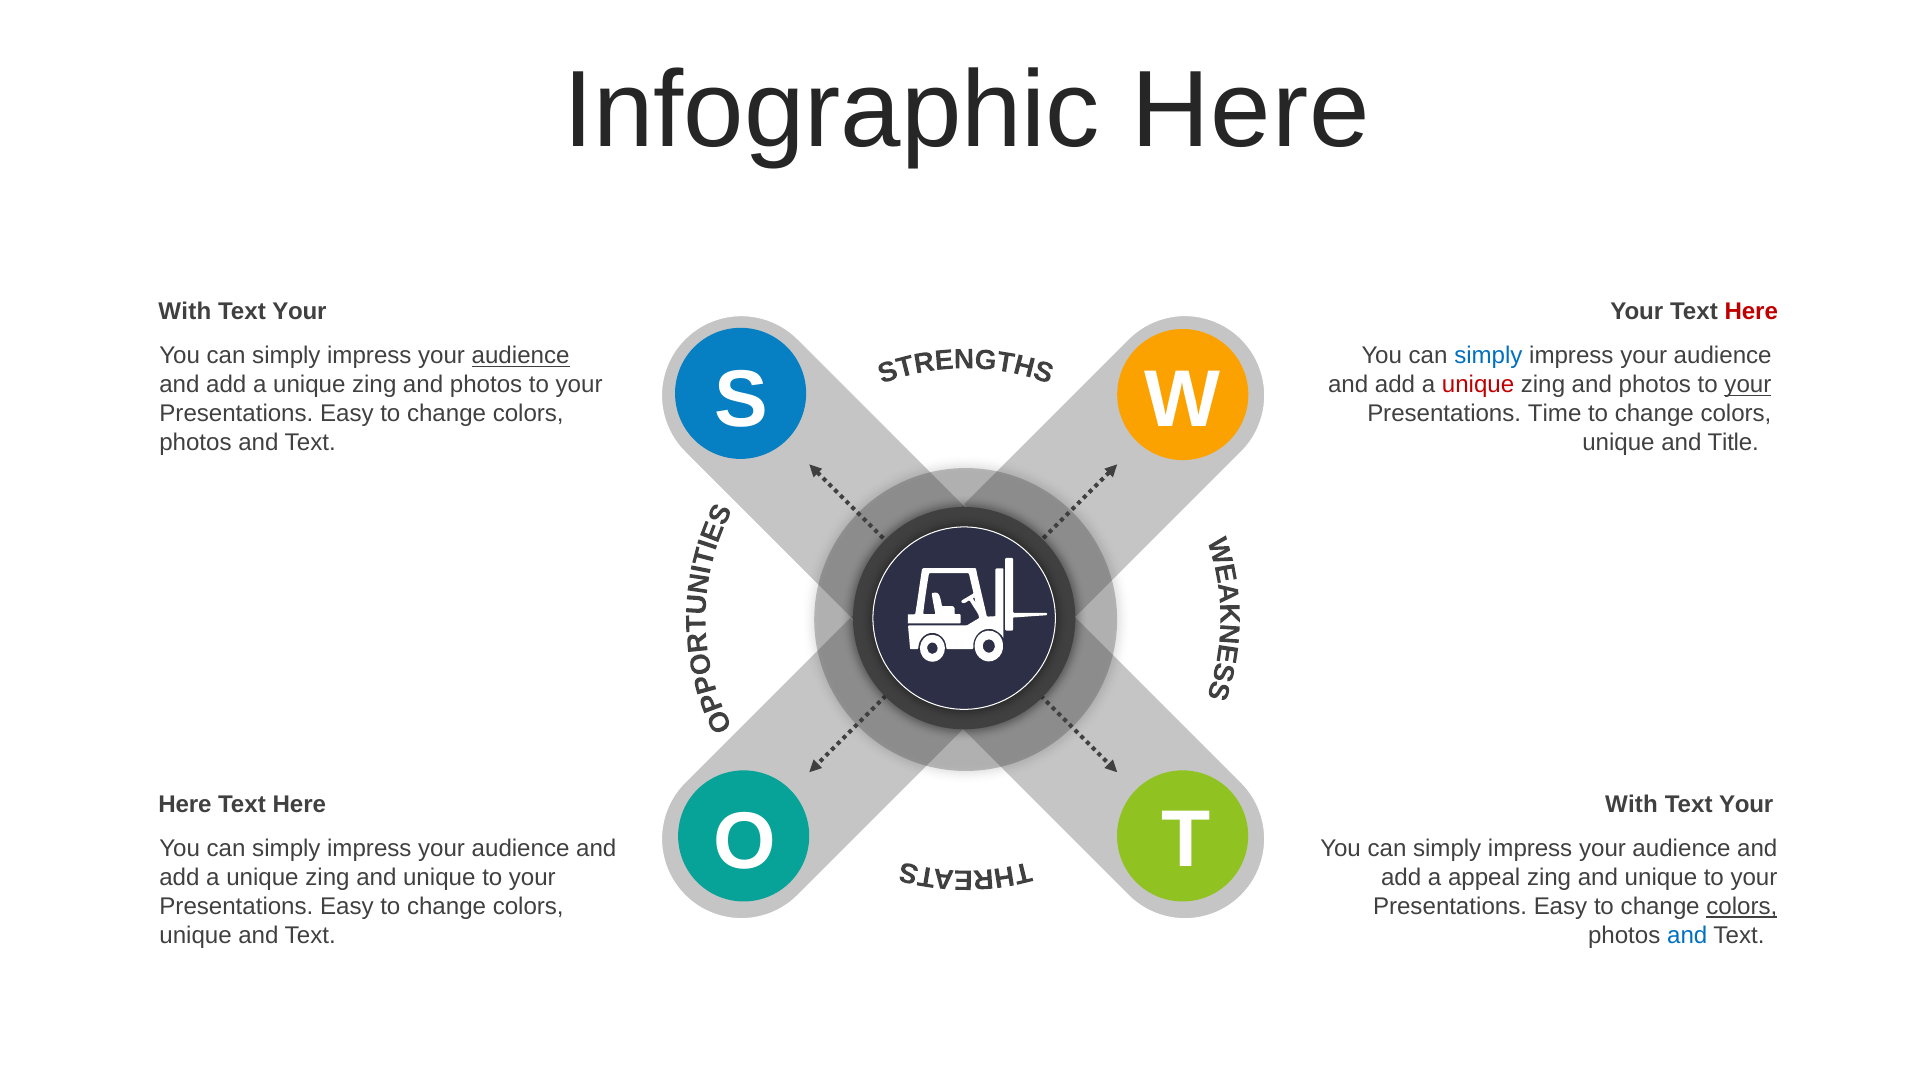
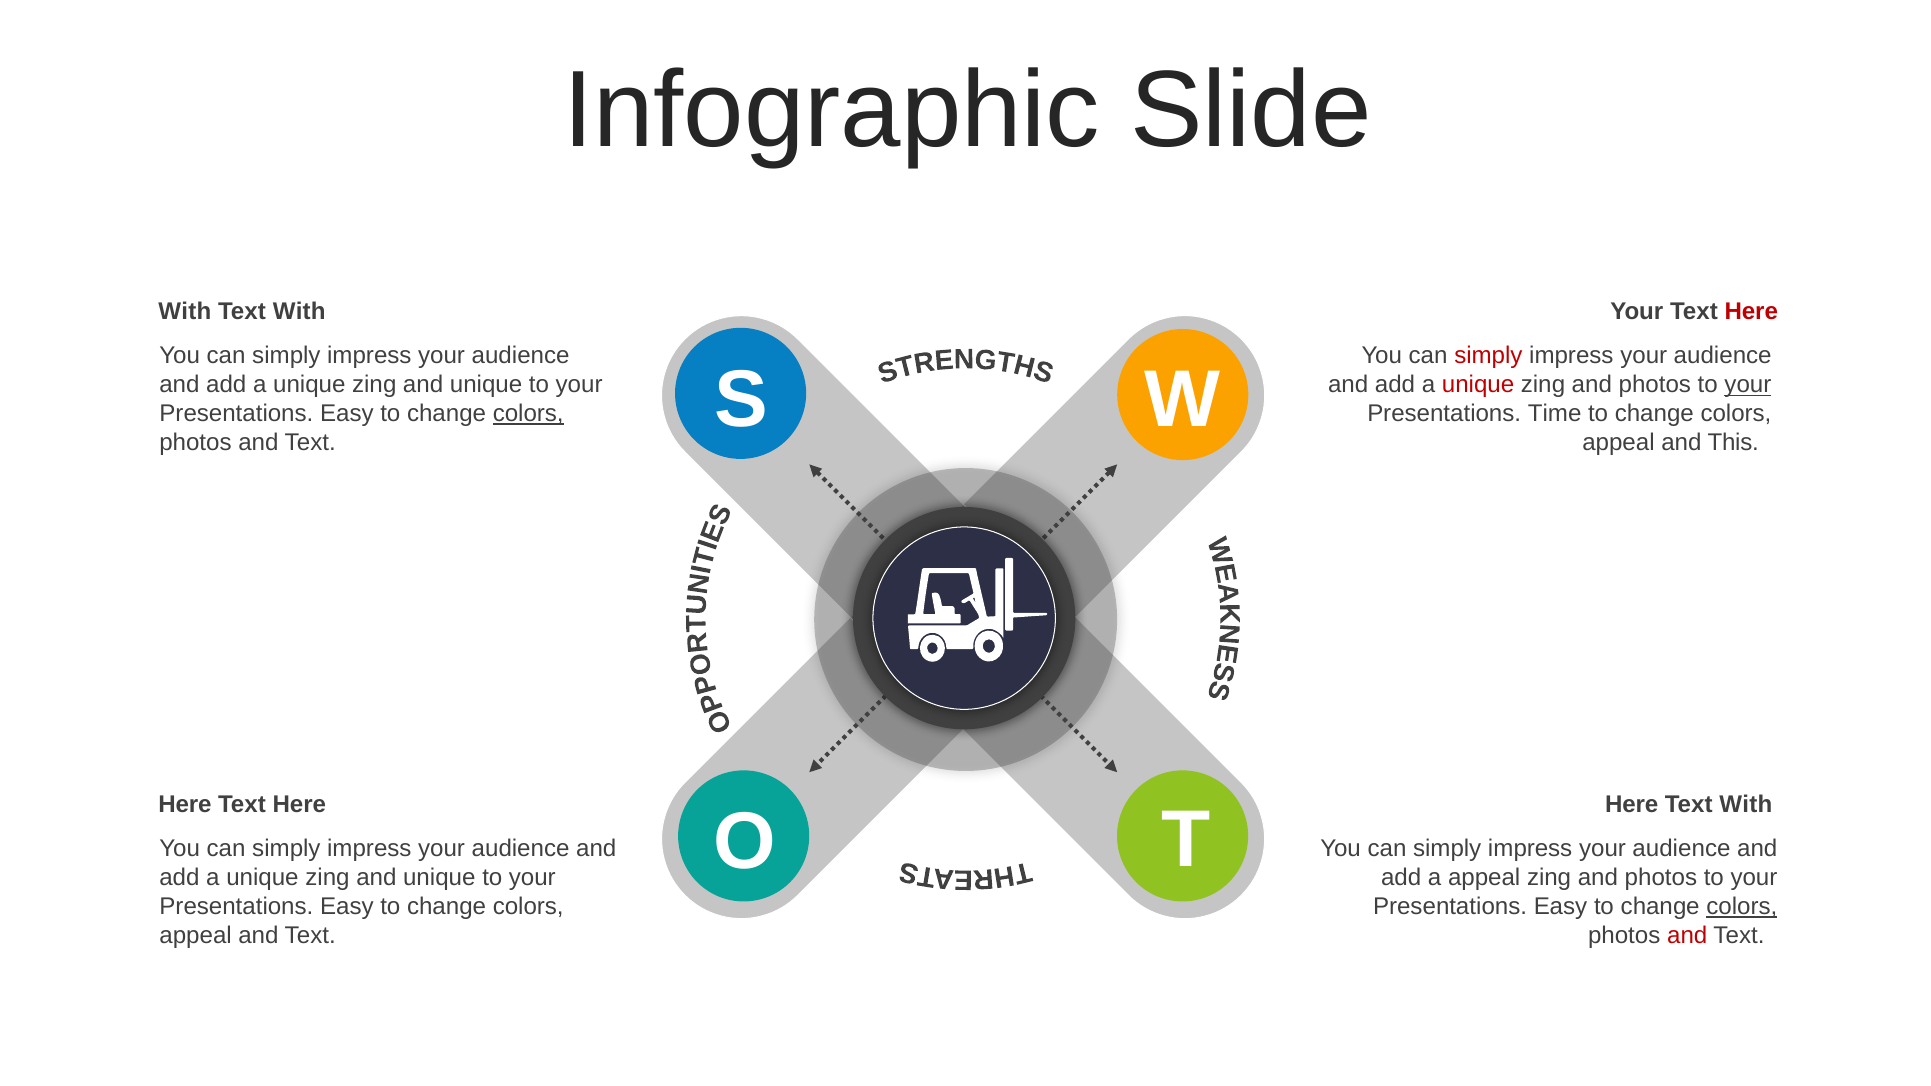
Infographic Here: Here -> Slide
Your at (299, 312): Your -> With
audience at (521, 356) underline: present -> none
simply at (1488, 356) colour: blue -> red
photos at (486, 385): photos -> unique
colors at (528, 414) underline: none -> present
unique at (1618, 443): unique -> appeal
Title: Title -> This
With at (1631, 805): With -> Here
Your at (1746, 805): Your -> With
unique at (1661, 878): unique -> photos
unique at (196, 936): unique -> appeal
and at (1687, 936) colour: blue -> red
